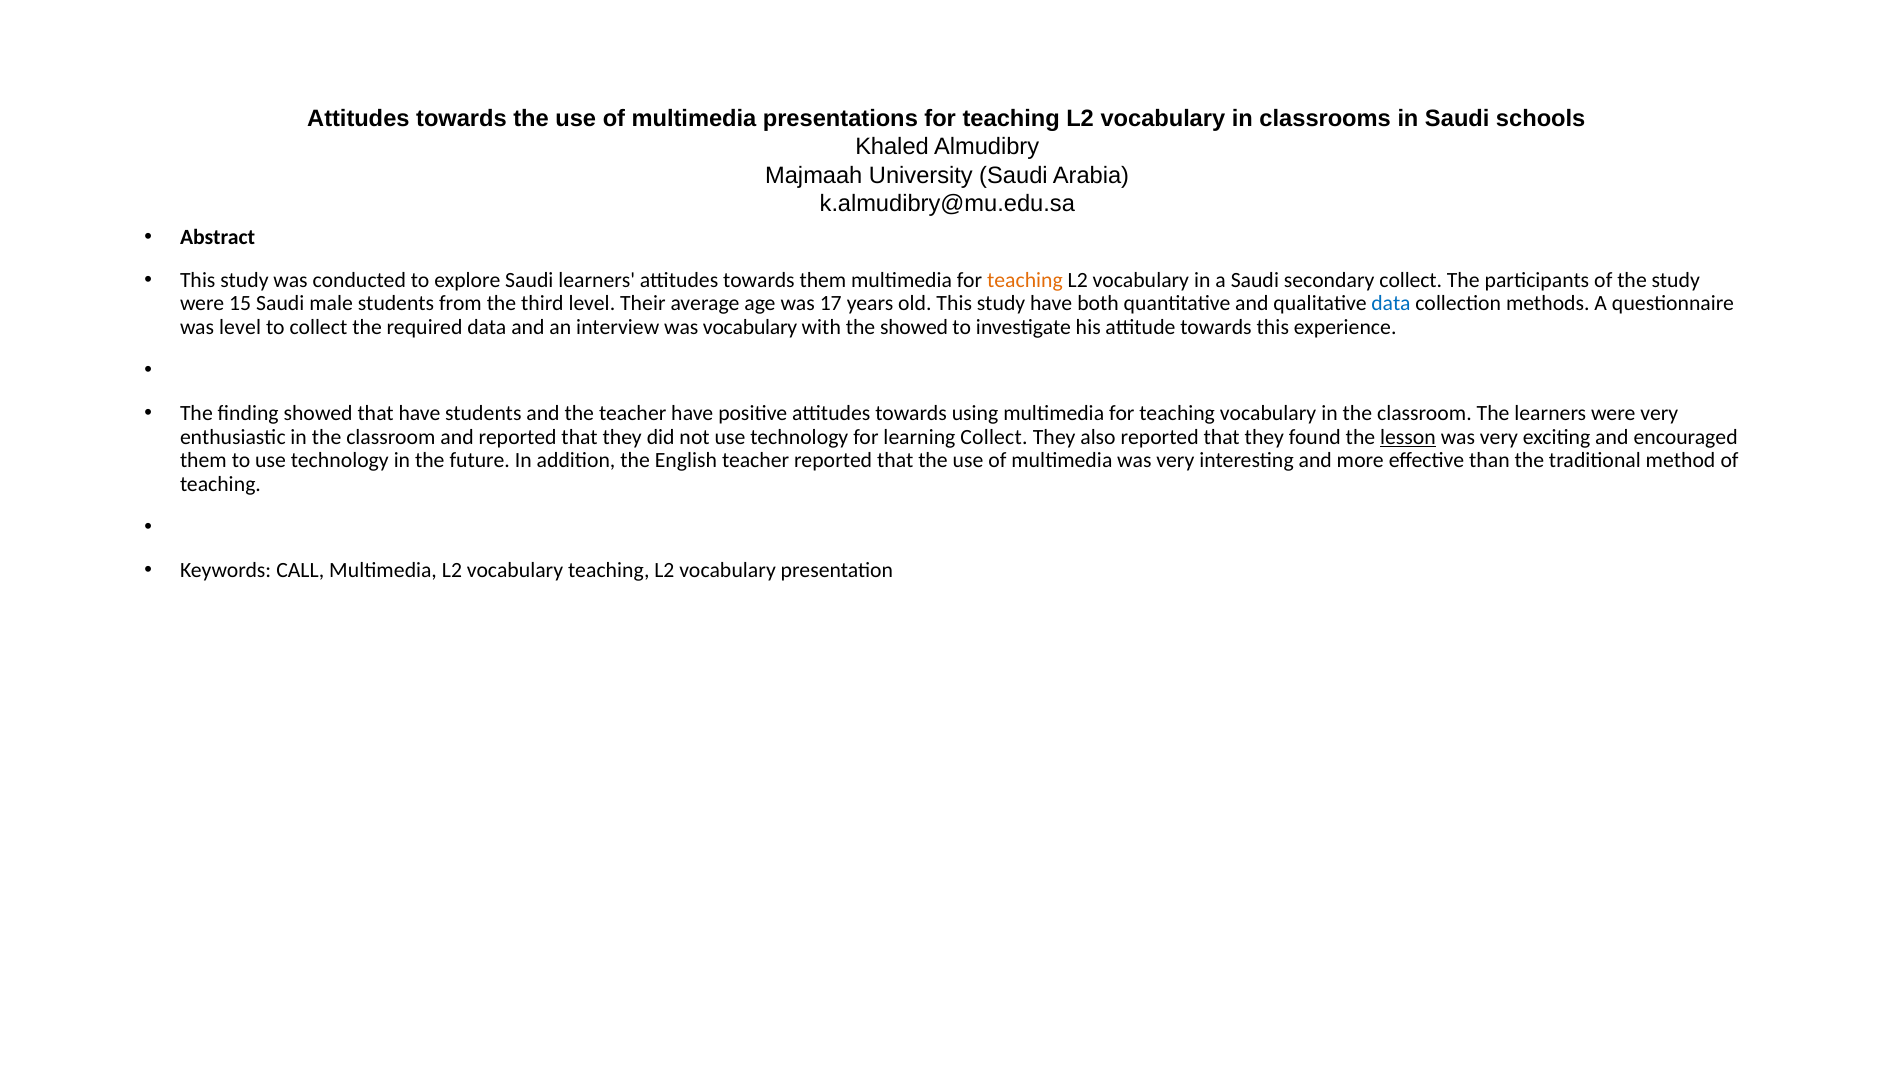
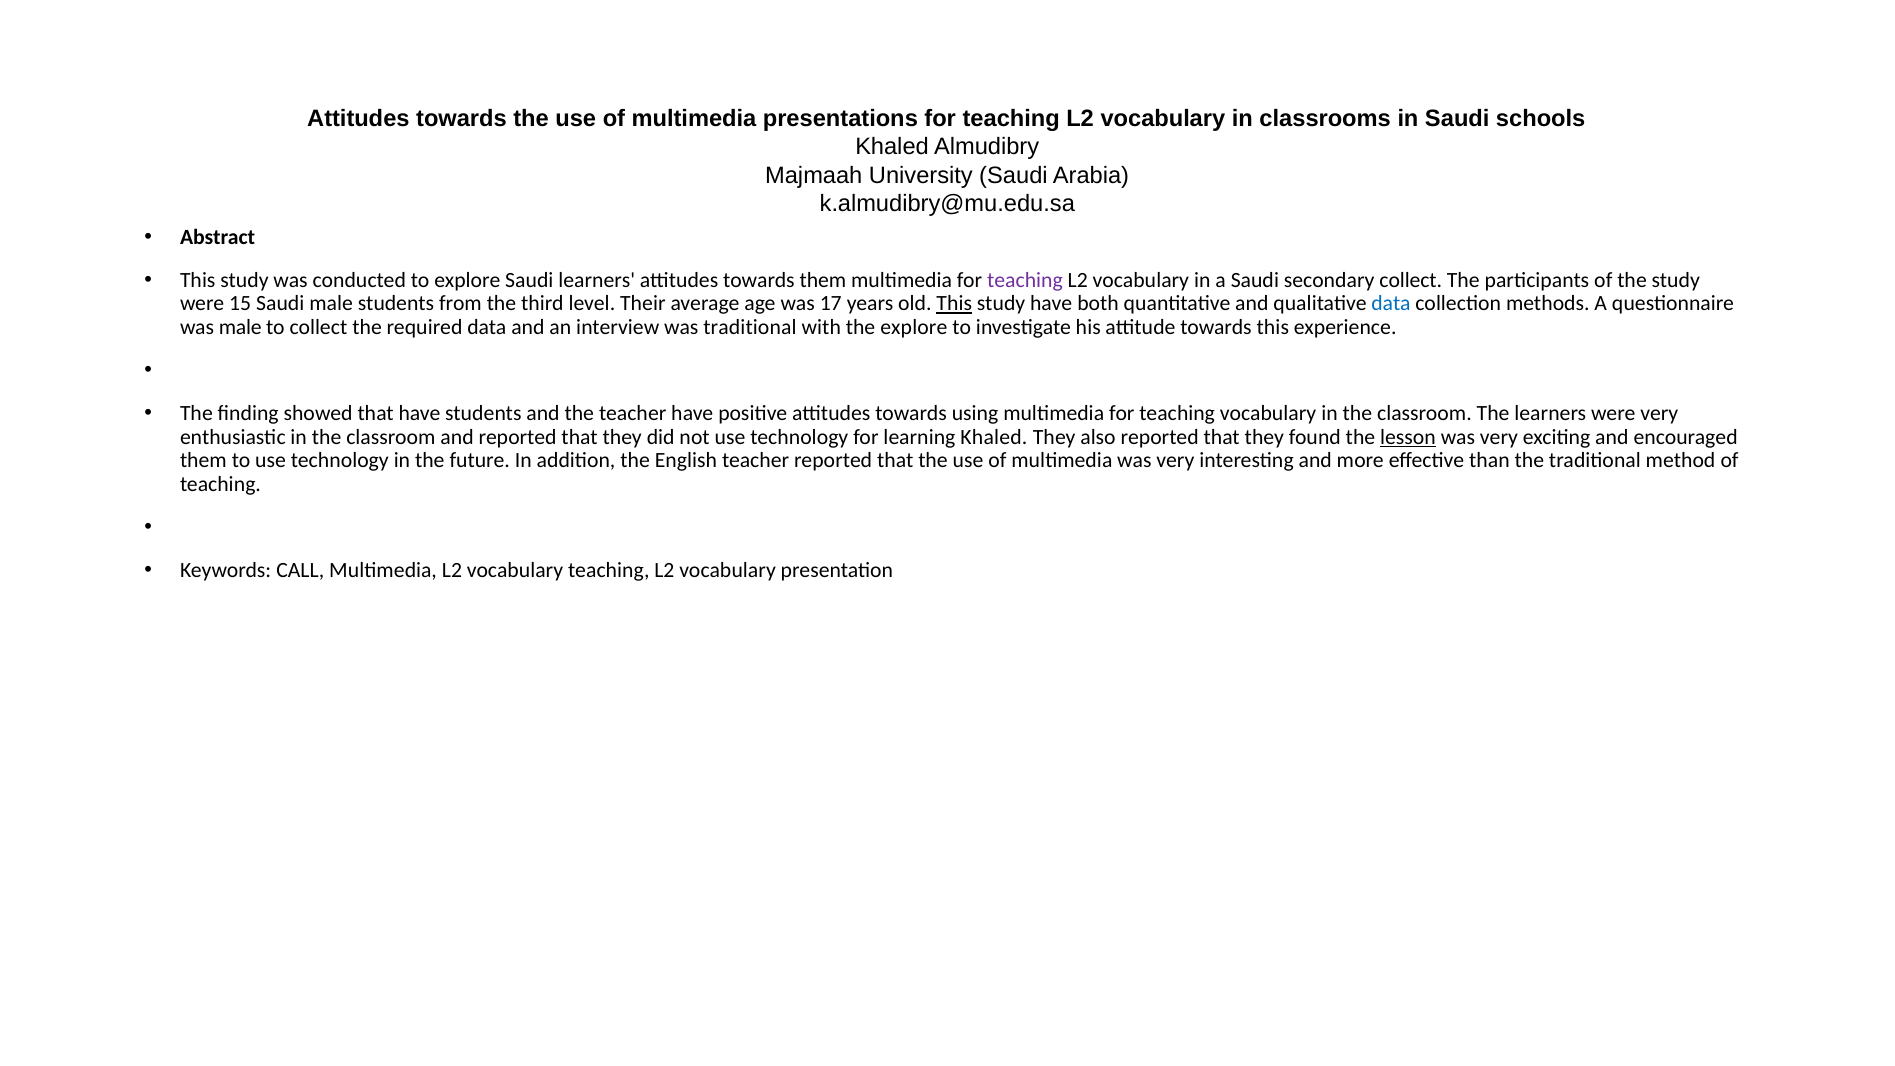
teaching at (1025, 280) colour: orange -> purple
This at (954, 304) underline: none -> present
was level: level -> male
was vocabulary: vocabulary -> traditional
the showed: showed -> explore
learning Collect: Collect -> Khaled
